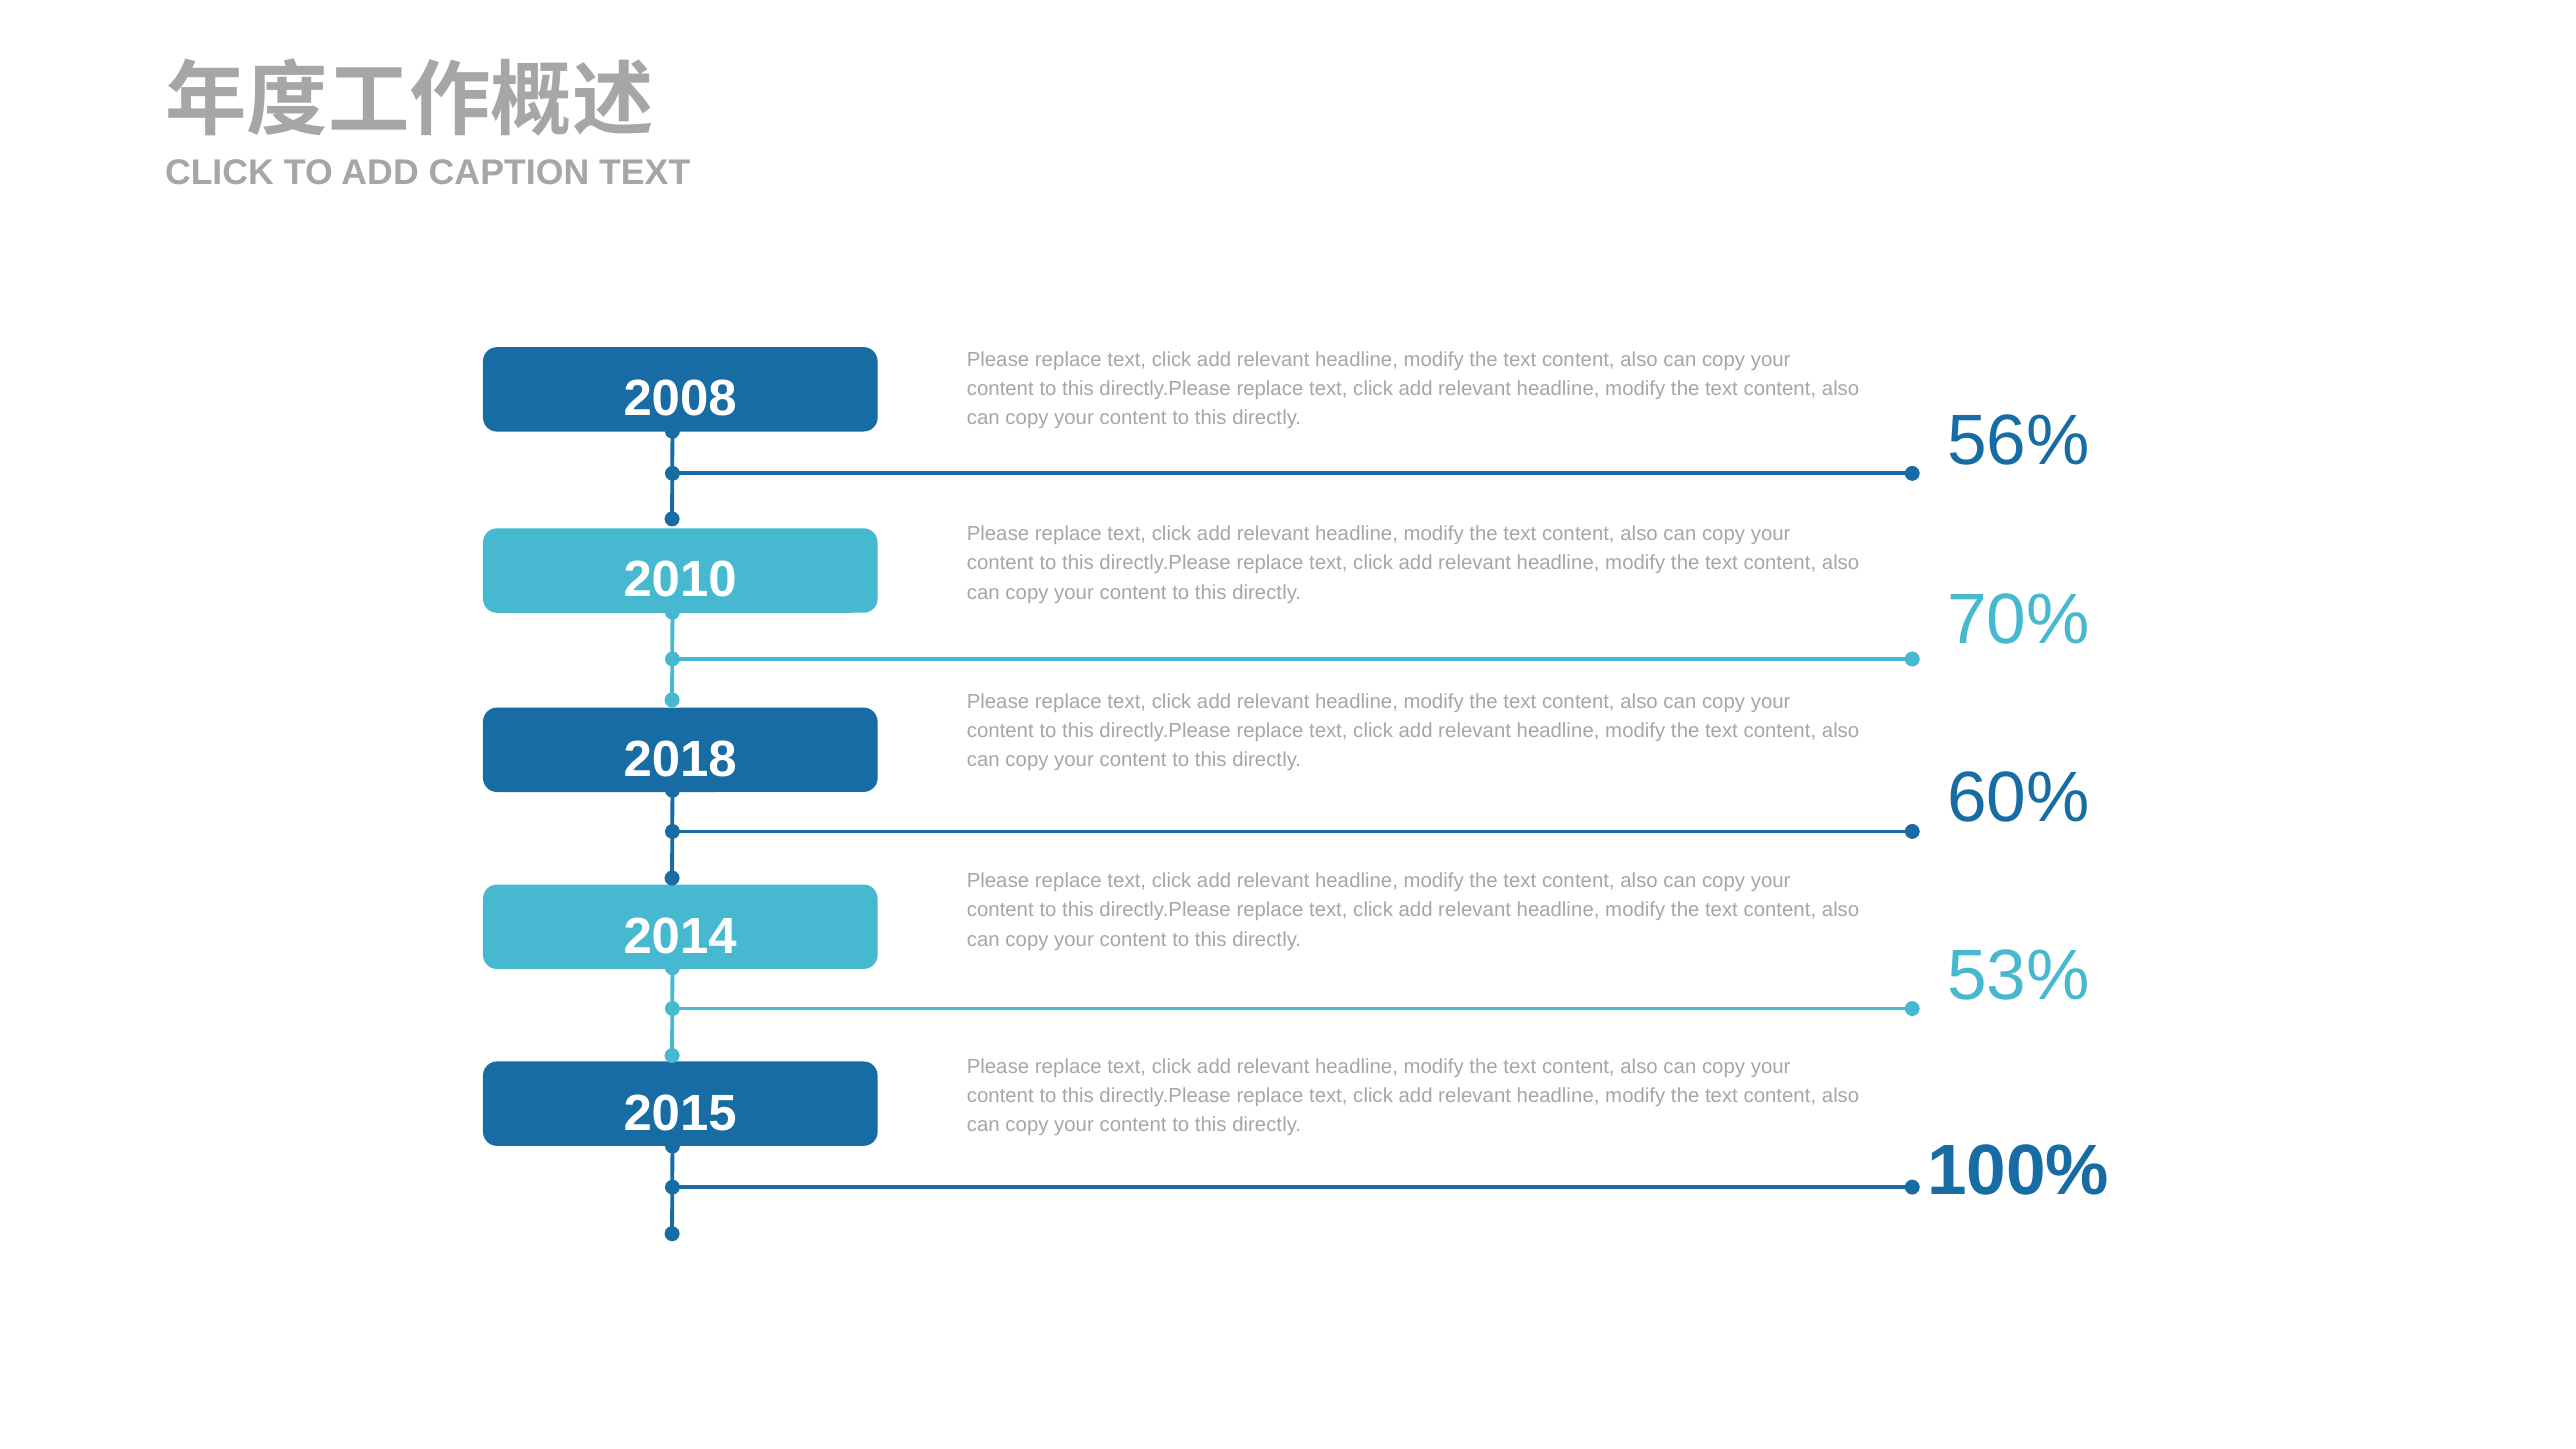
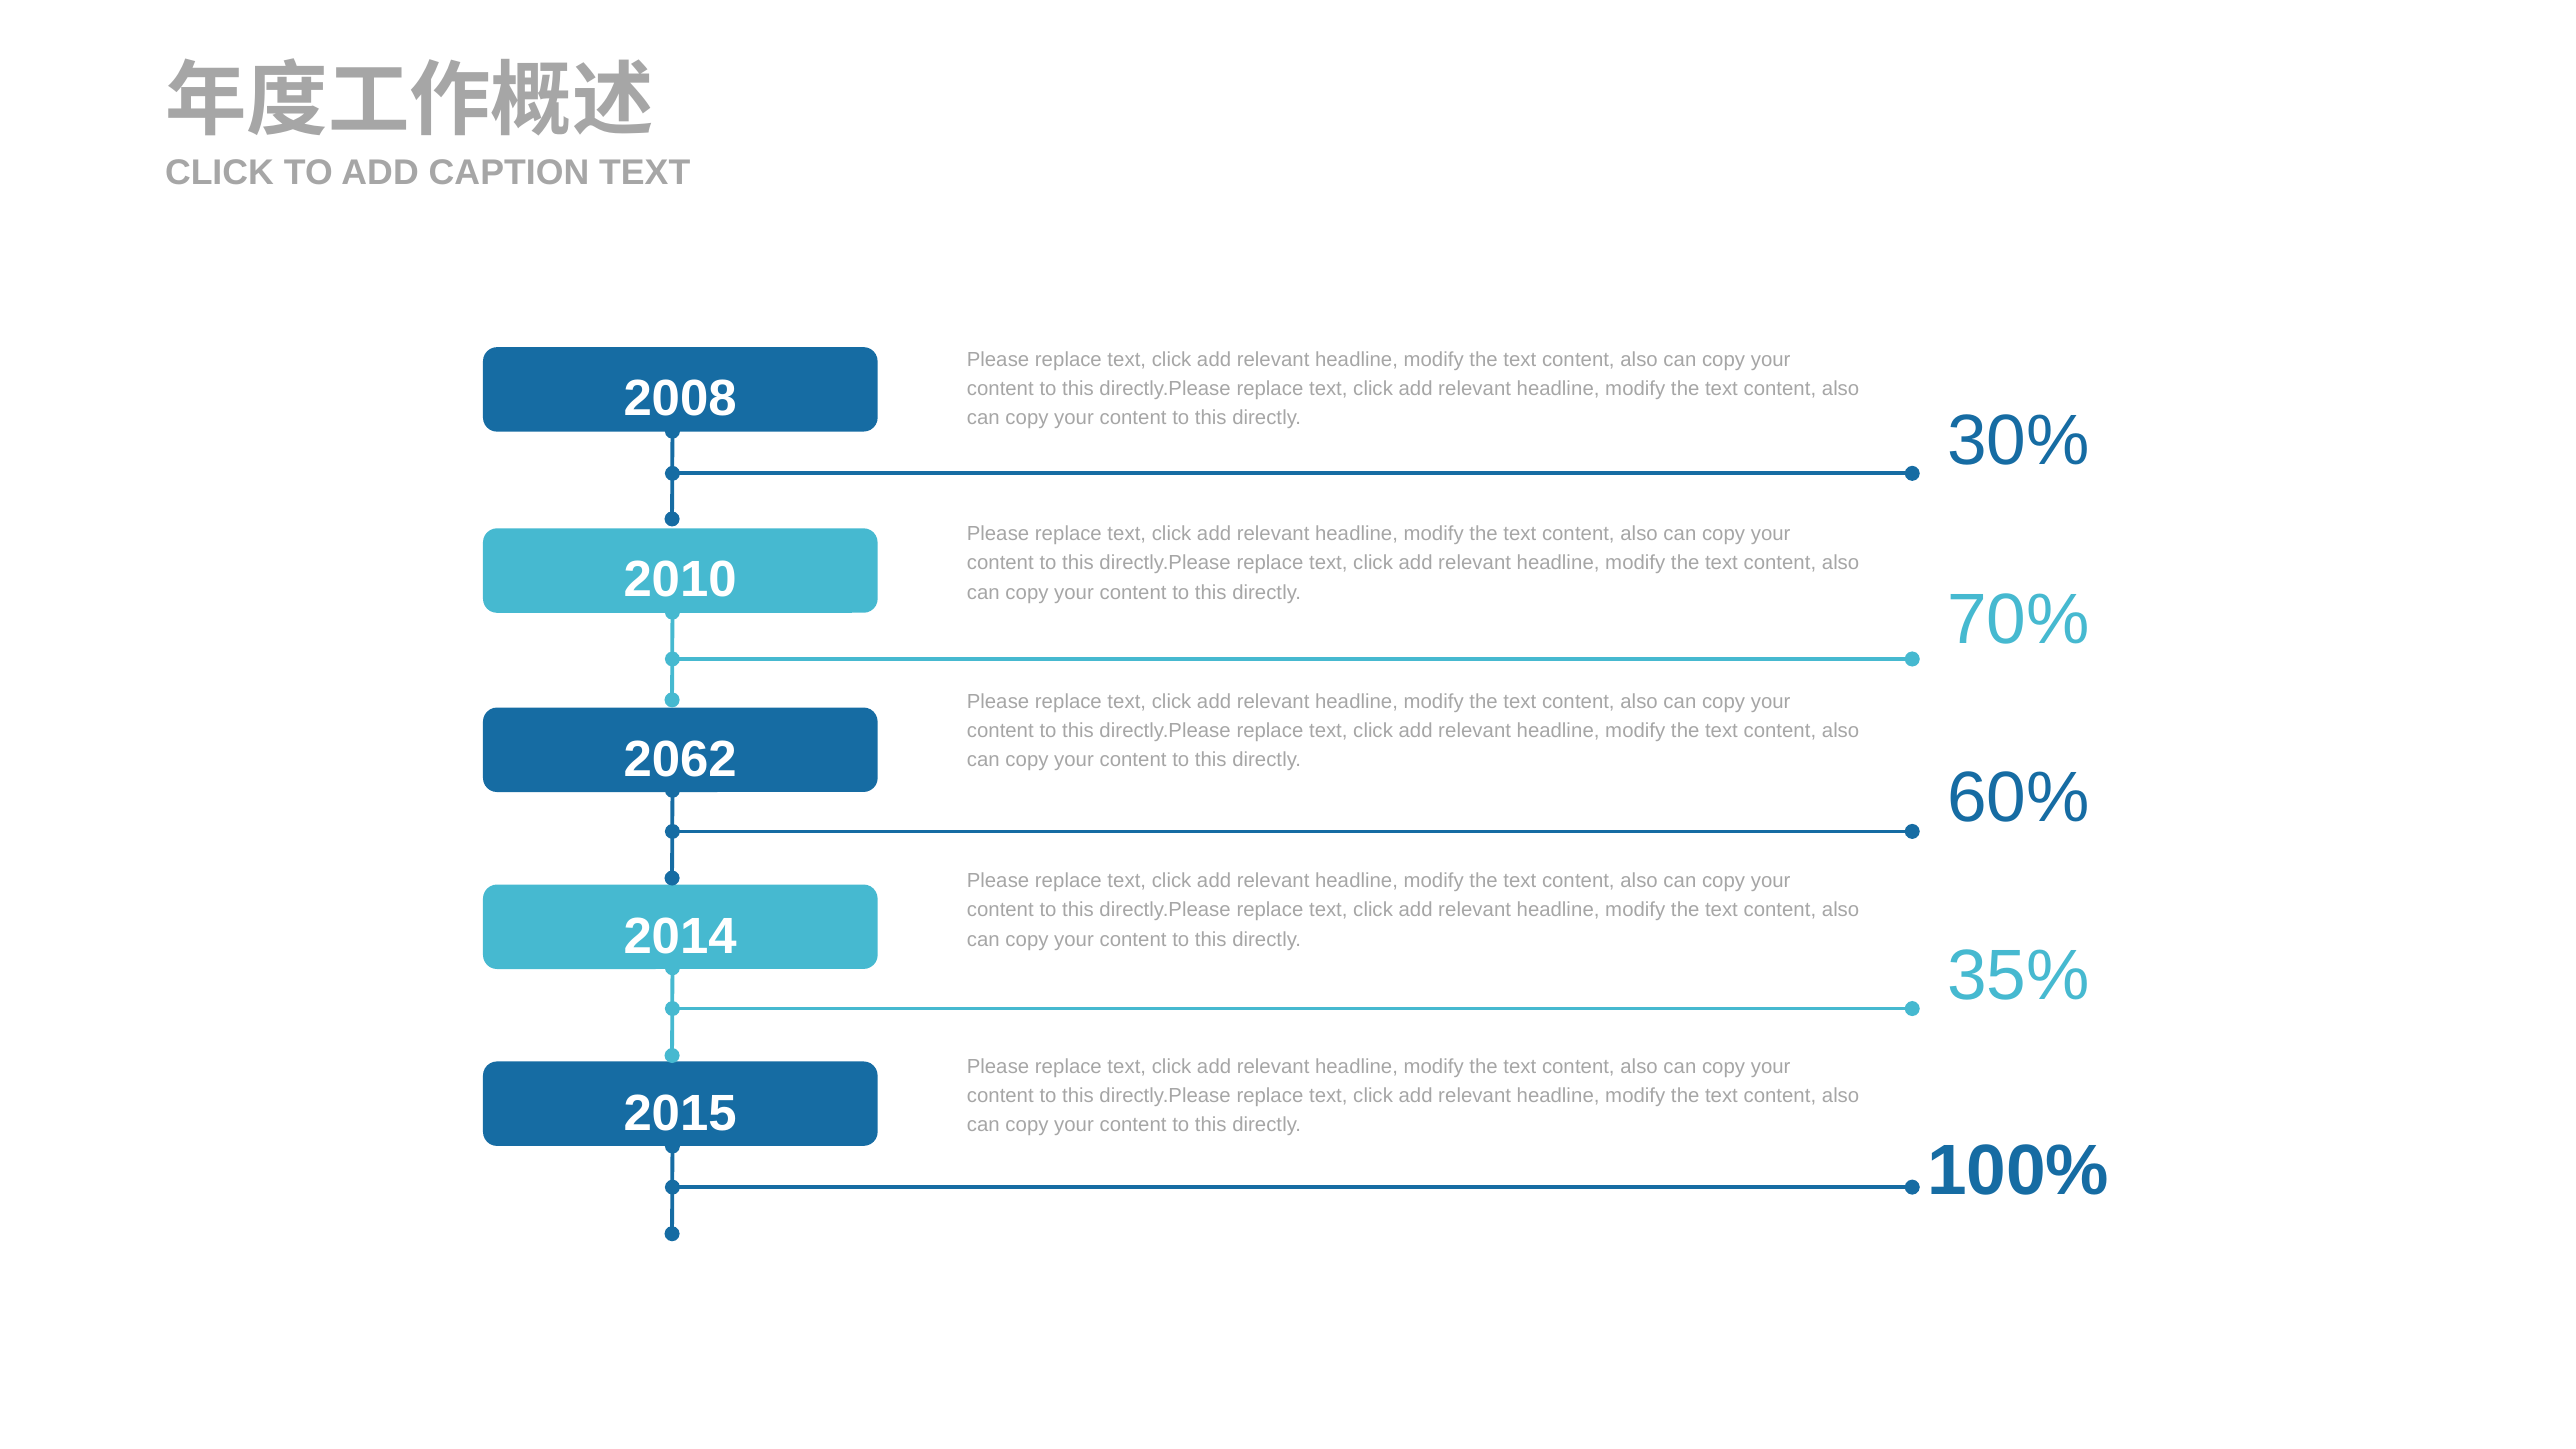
56%: 56% -> 30%
2018: 2018 -> 2062
53%: 53% -> 35%
